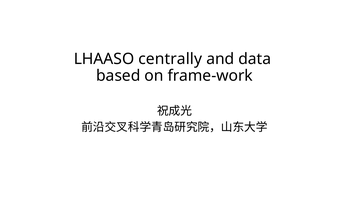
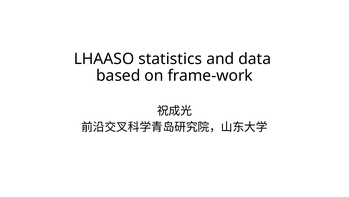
centrally: centrally -> statistics
